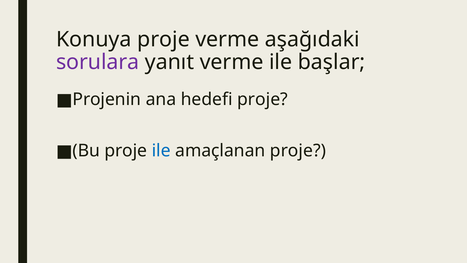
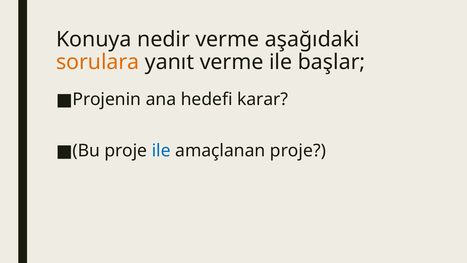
Konuya proje: proje -> nedir
sorulara colour: purple -> orange
hedefi proje: proje -> karar
